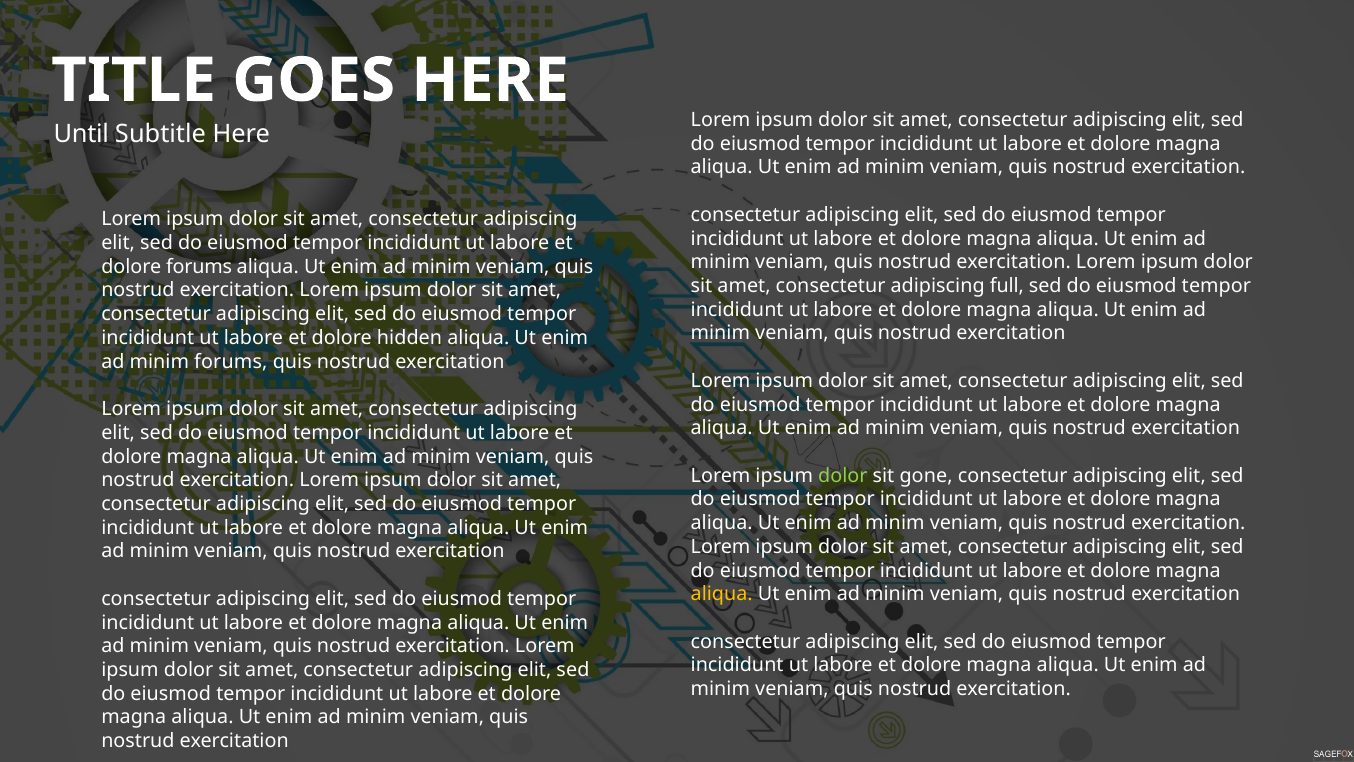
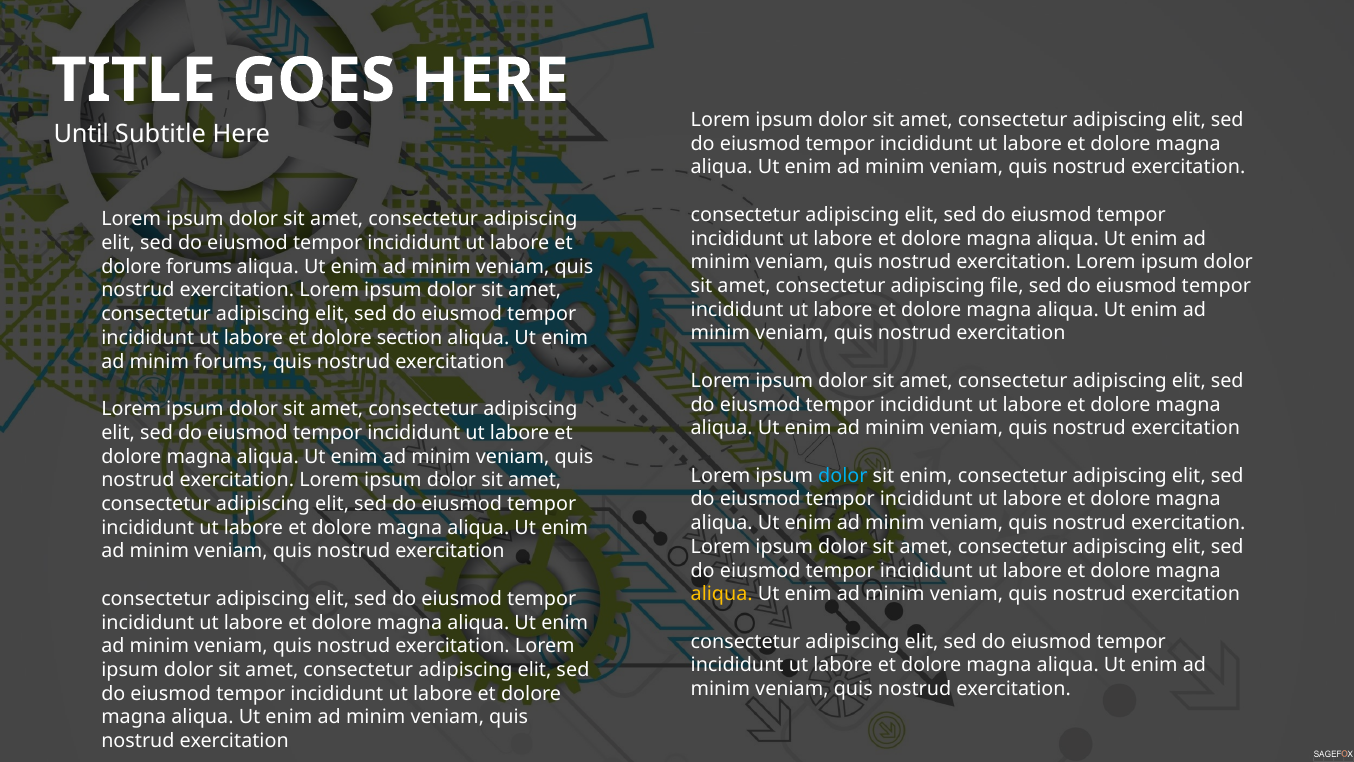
full: full -> file
hidden: hidden -> section
dolor at (843, 475) colour: light green -> light blue
sit gone: gone -> enim
